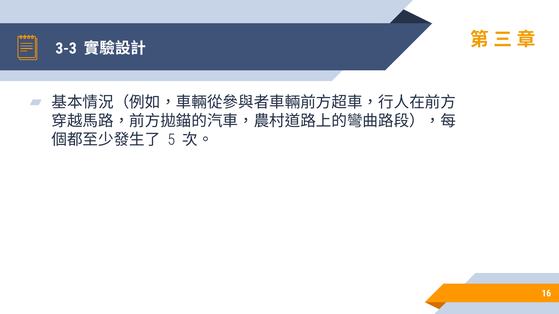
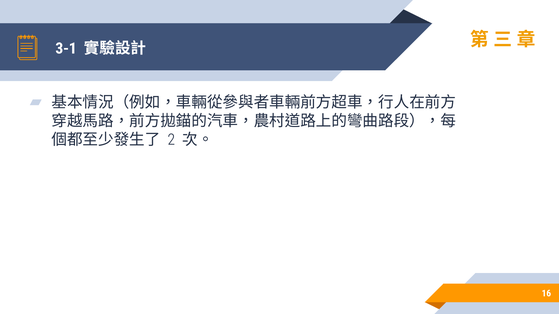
3-3: 3-3 -> 3-1
5: 5 -> 2
